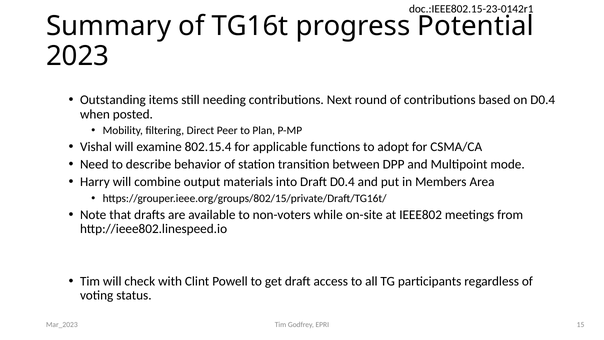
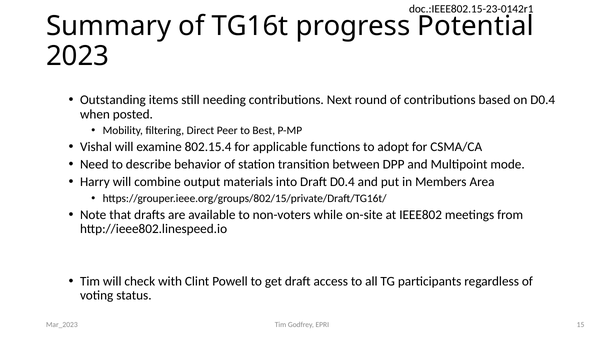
Plan: Plan -> Best
